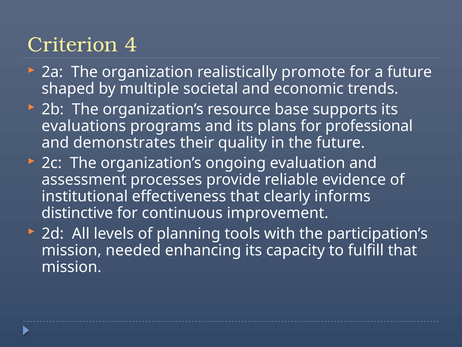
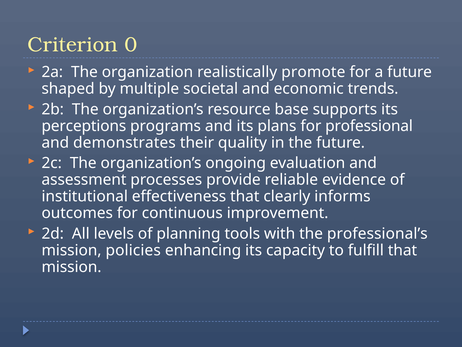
4: 4 -> 0
evaluations: evaluations -> perceptions
distinctive: distinctive -> outcomes
participation’s: participation’s -> professional’s
needed: needed -> policies
